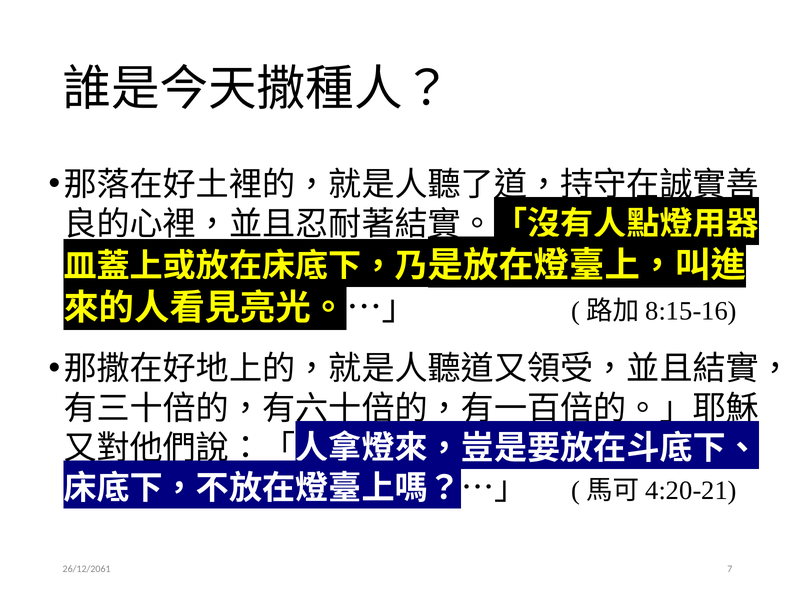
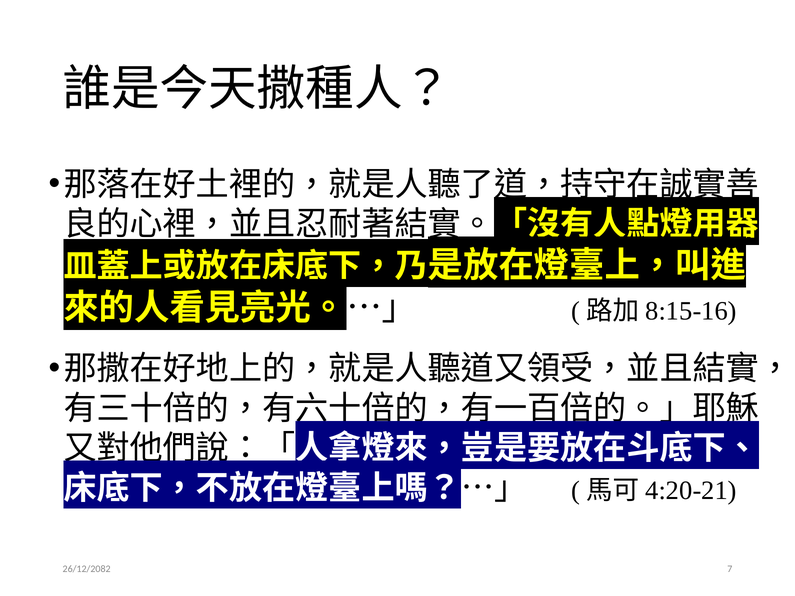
26/12/2061: 26/12/2061 -> 26/12/2082
